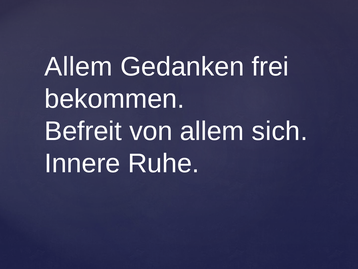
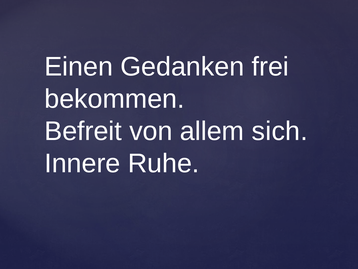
Allem at (79, 67): Allem -> Einen
